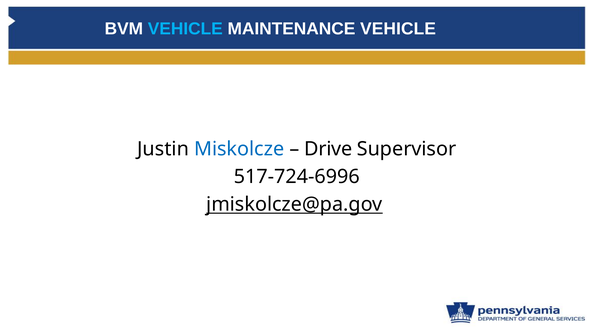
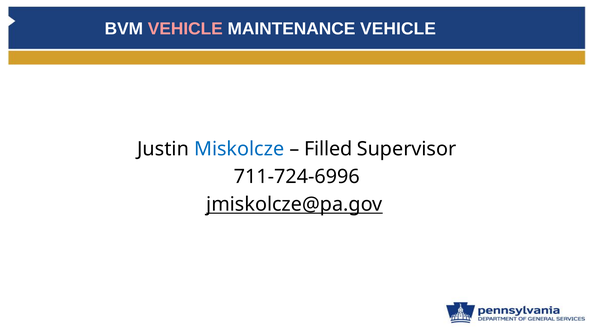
VEHICLE at (185, 29) colour: light blue -> pink
Drive: Drive -> Filled
517-724-6996: 517-724-6996 -> 711-724-6996
